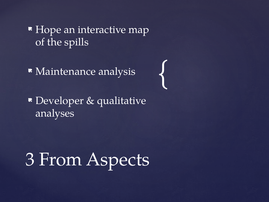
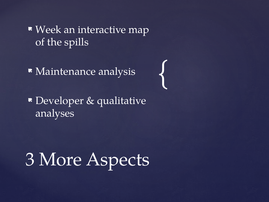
Hope: Hope -> Week
From: From -> More
